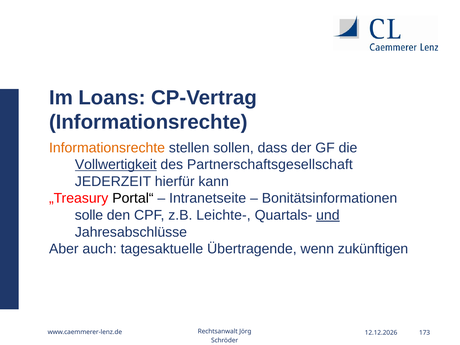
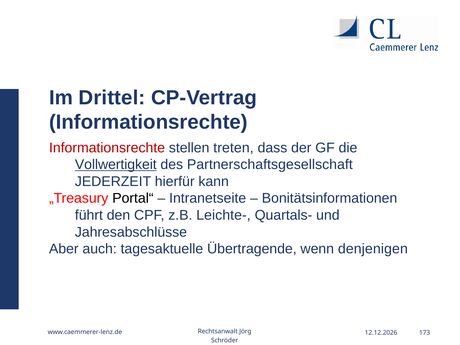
Loans: Loans -> Drittel
Informationsrechte at (107, 148) colour: orange -> red
sollen: sollen -> treten
solle: solle -> führt
und underline: present -> none
zukünftigen: zukünftigen -> denjenigen
